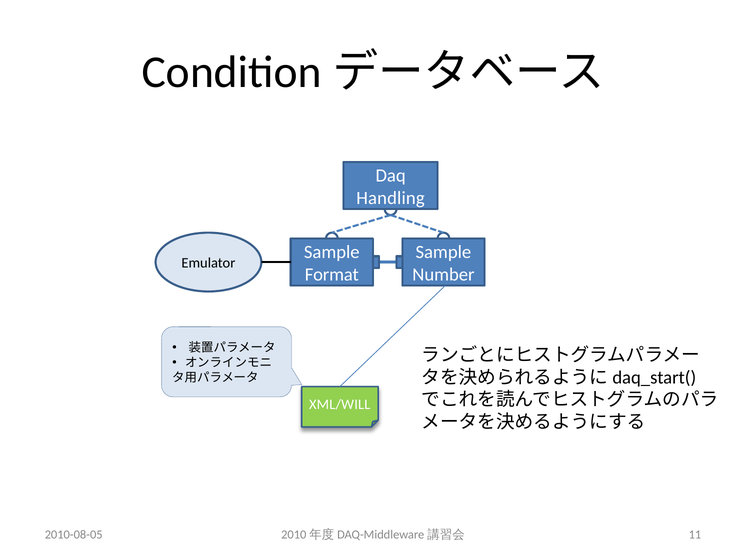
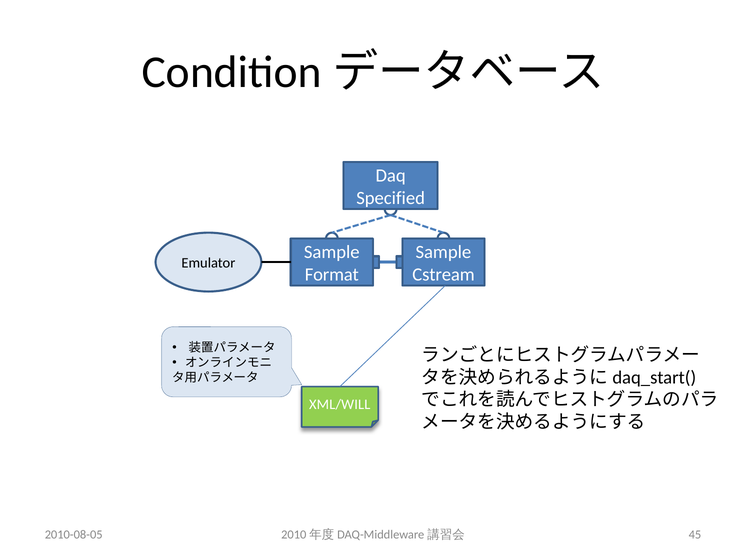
Handling: Handling -> Specified
Number: Number -> Cstream
11: 11 -> 45
